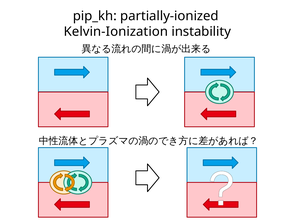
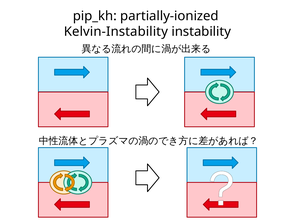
Kelvin-Ionization: Kelvin-Ionization -> Kelvin-Instability
